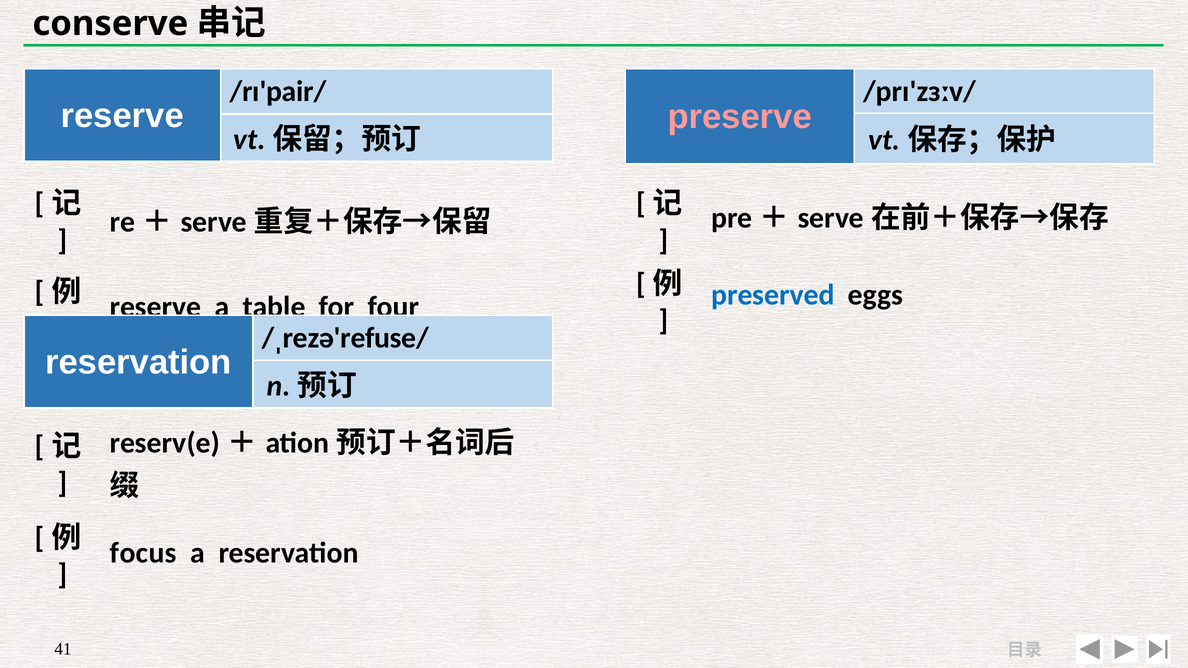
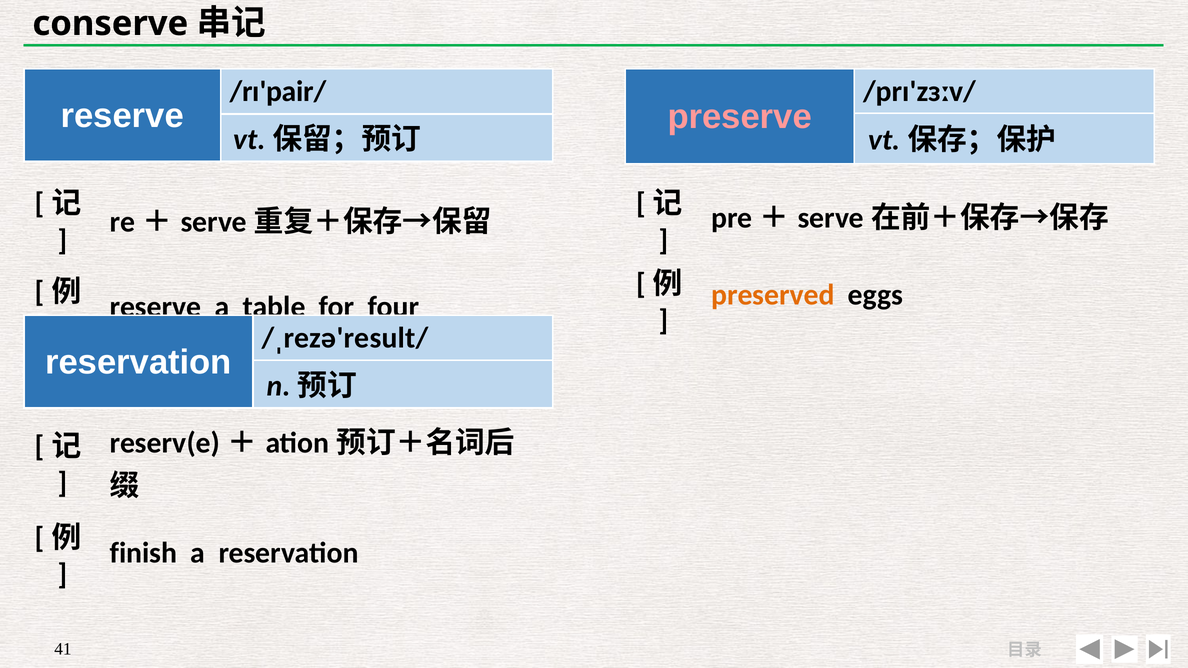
preserved colour: blue -> orange
/ˌrezə'refuse/: /ˌrezə'refuse/ -> /ˌrezə'result/
focus: focus -> finish
